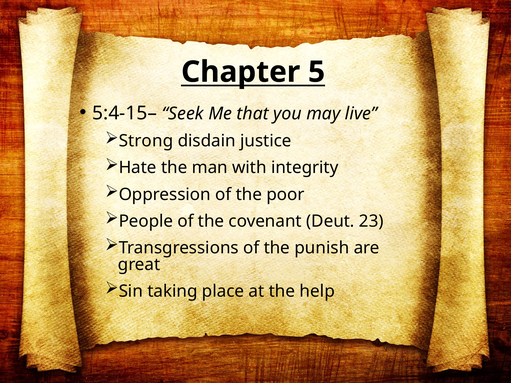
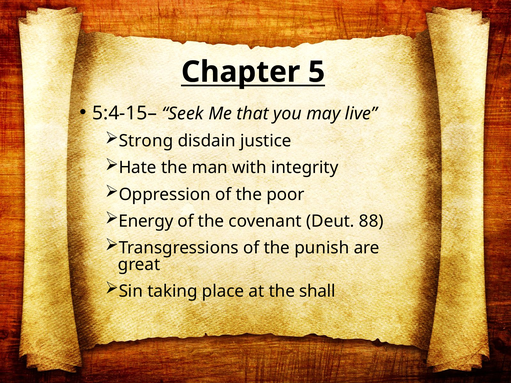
People: People -> Energy
23: 23 -> 88
help: help -> shall
